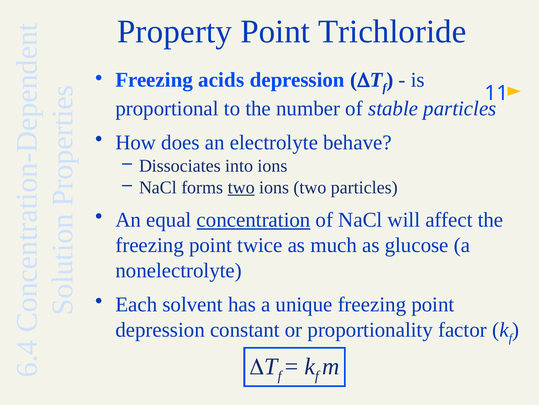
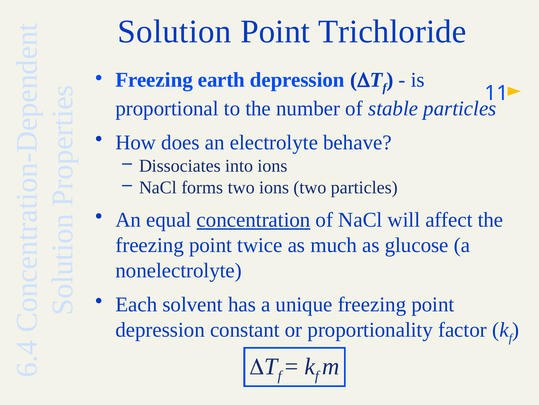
Property: Property -> Solution
acids: acids -> earth
two at (241, 187) underline: present -> none
